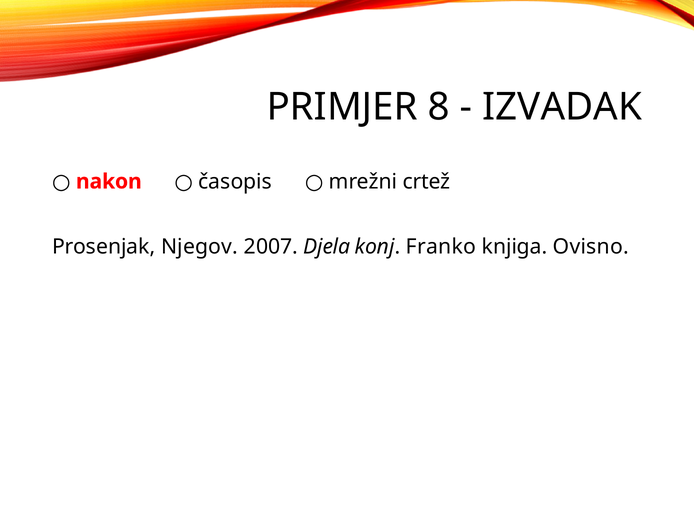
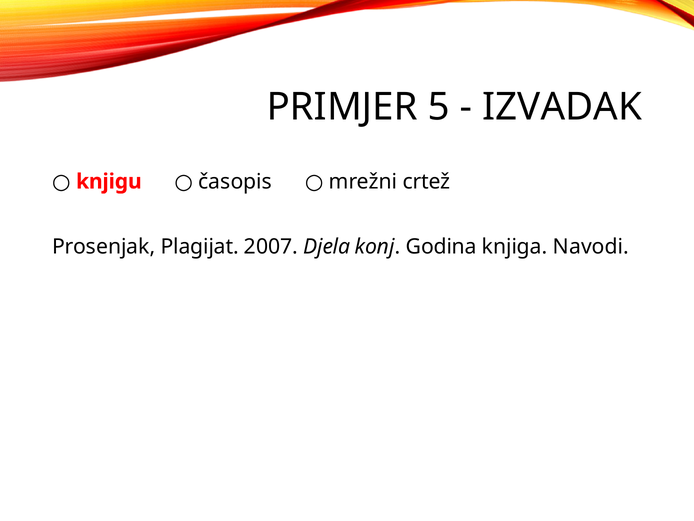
8: 8 -> 5
nakon: nakon -> knjigu
Njegov: Njegov -> Plagijat
Franko: Franko -> Godina
Ovisno: Ovisno -> Navodi
